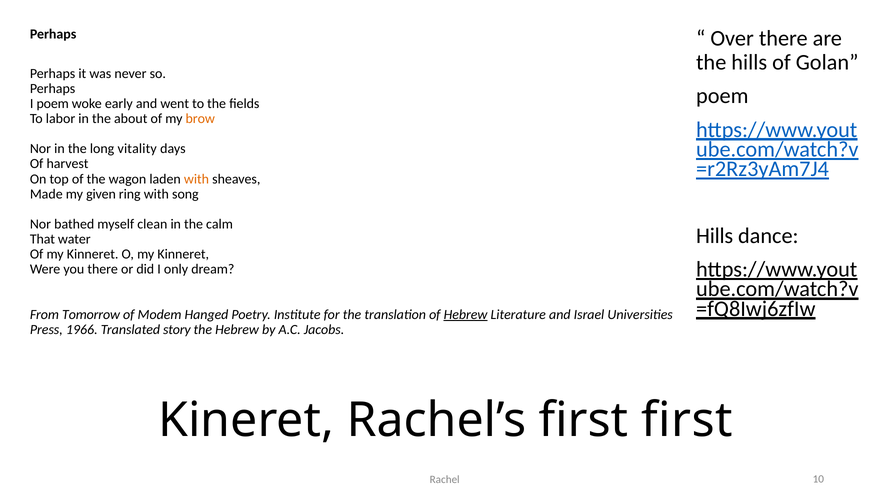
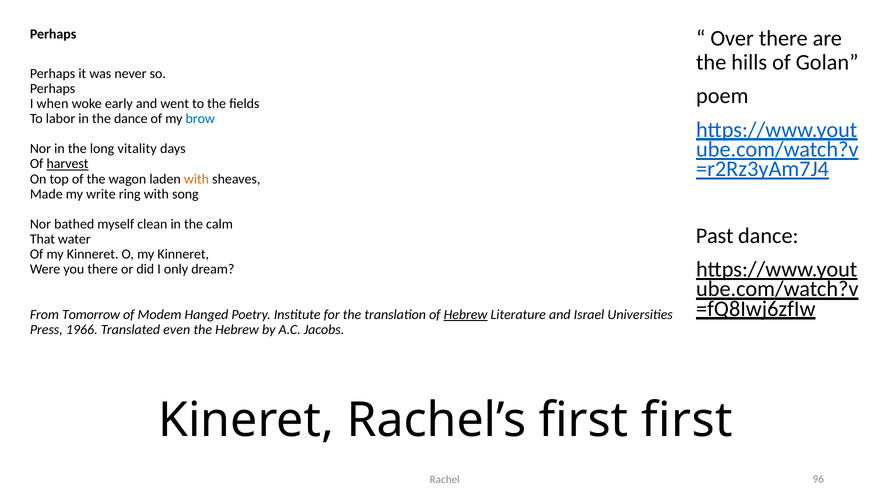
I poem: poem -> when
the about: about -> dance
brow colour: orange -> blue
harvest underline: none -> present
given: given -> write
Hills at (715, 236): Hills -> Past
story: story -> even
10: 10 -> 96
